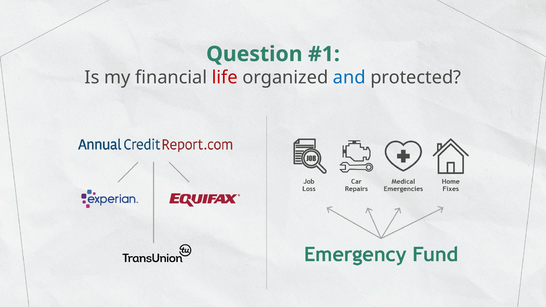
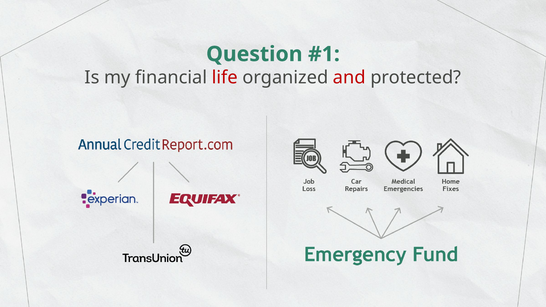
and colour: blue -> red
